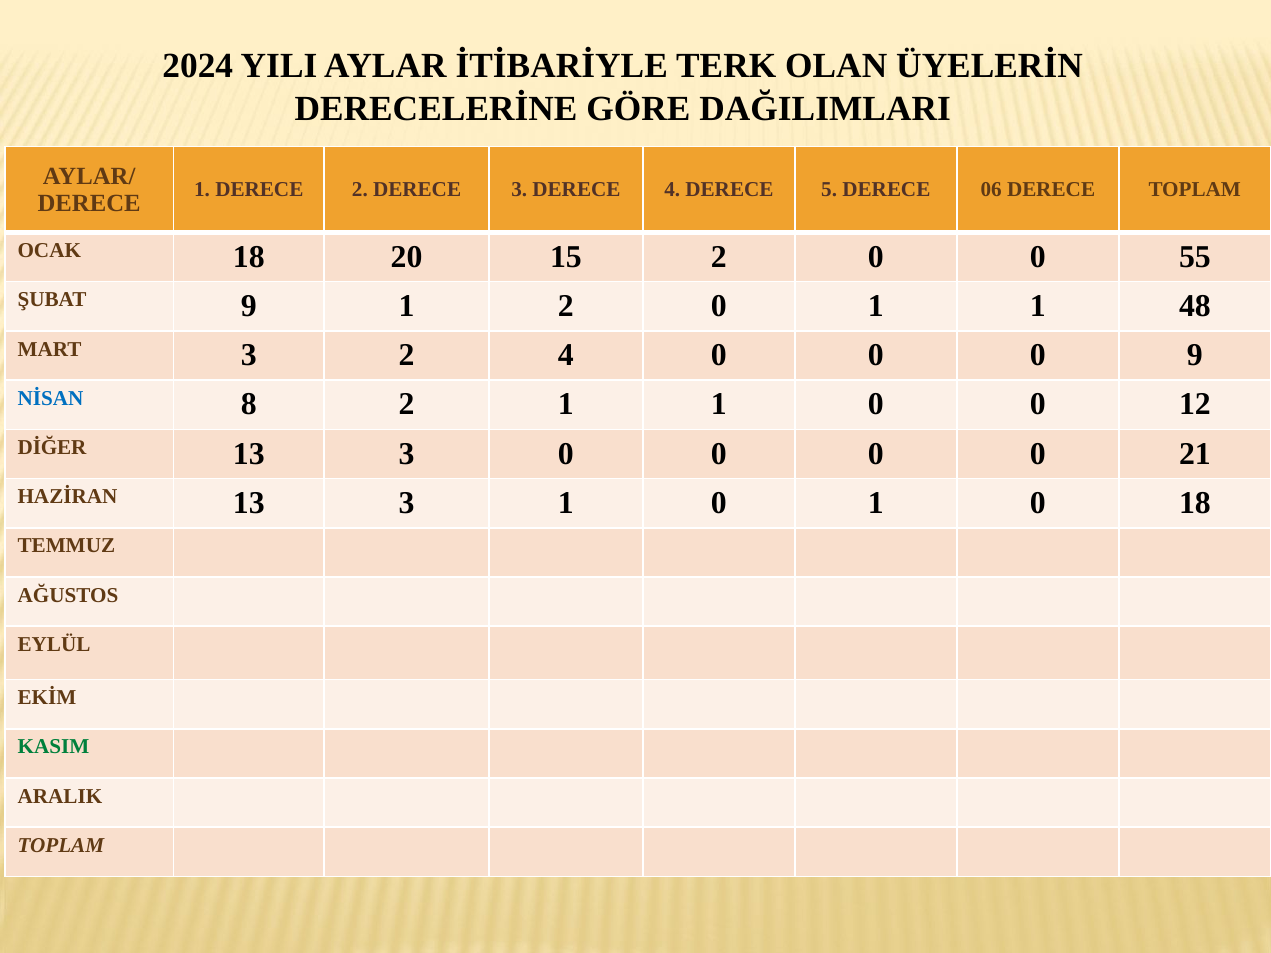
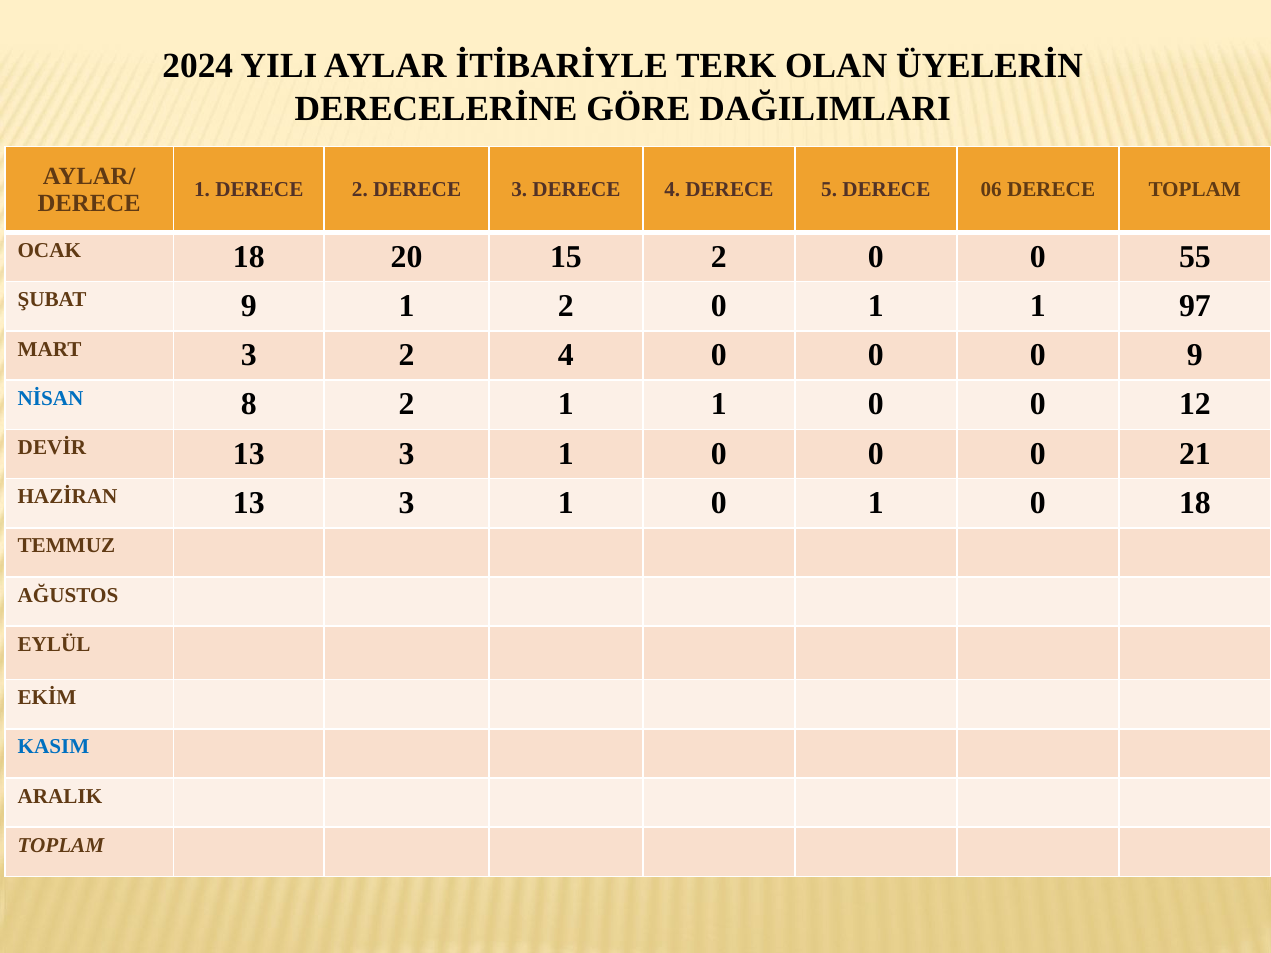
48: 48 -> 97
DİĞER: DİĞER -> DEVİR
0 at (566, 454): 0 -> 1
KASIM colour: green -> blue
